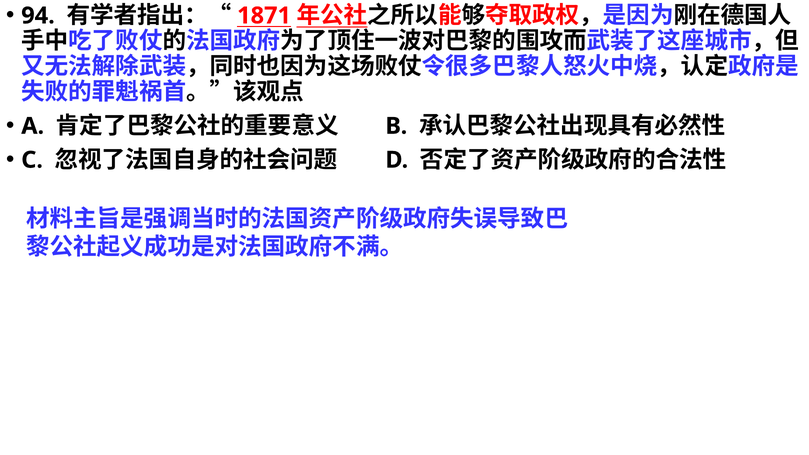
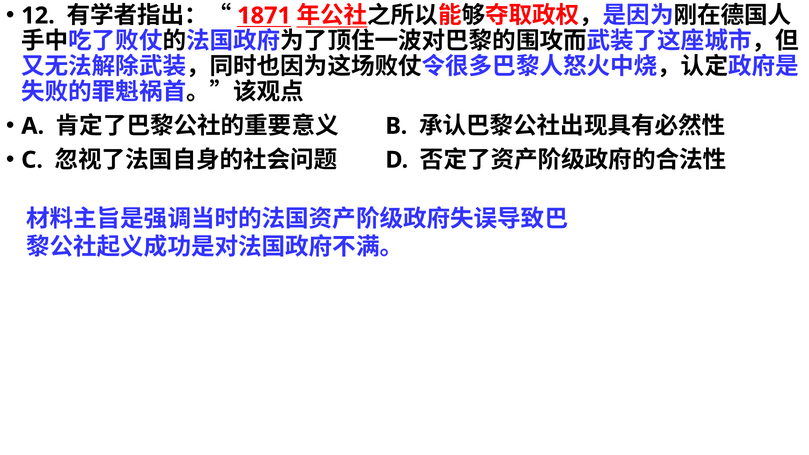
94: 94 -> 12
